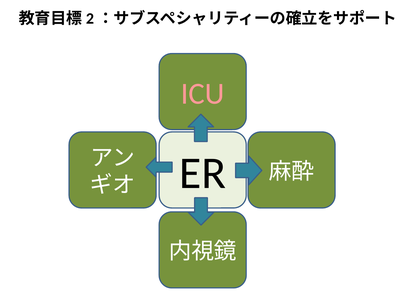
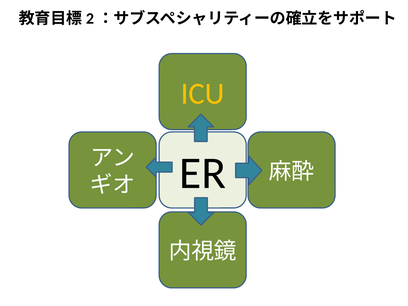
ICU colour: pink -> yellow
